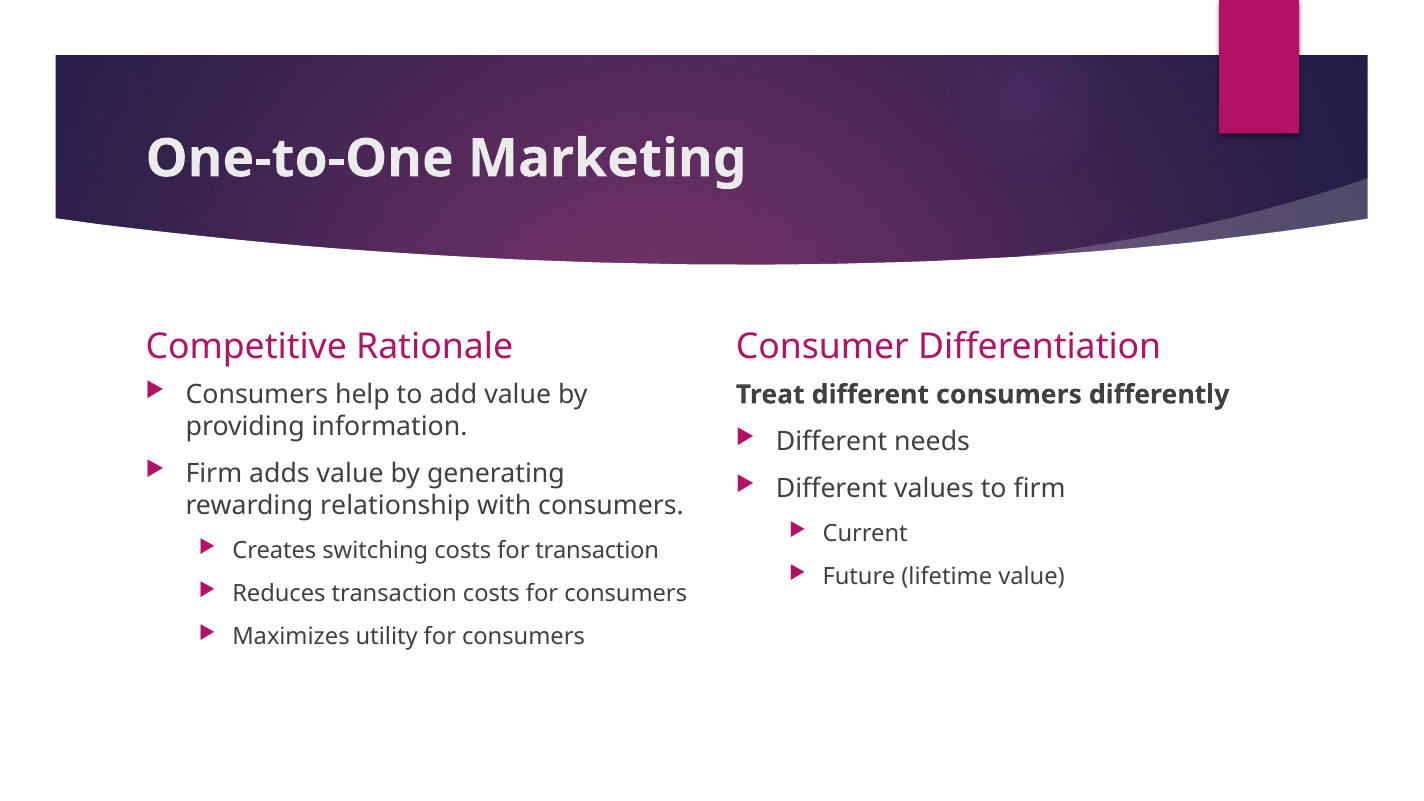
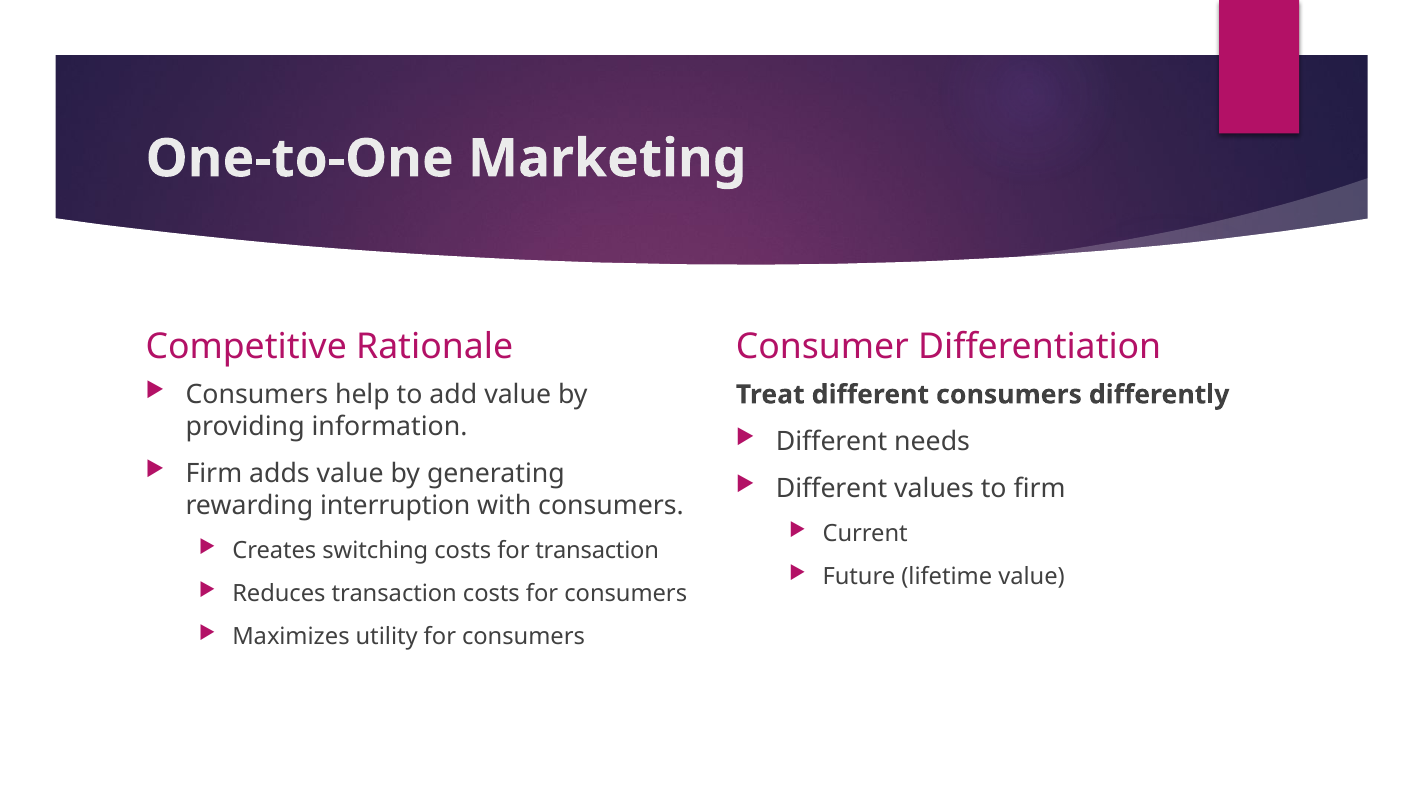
relationship: relationship -> interruption
